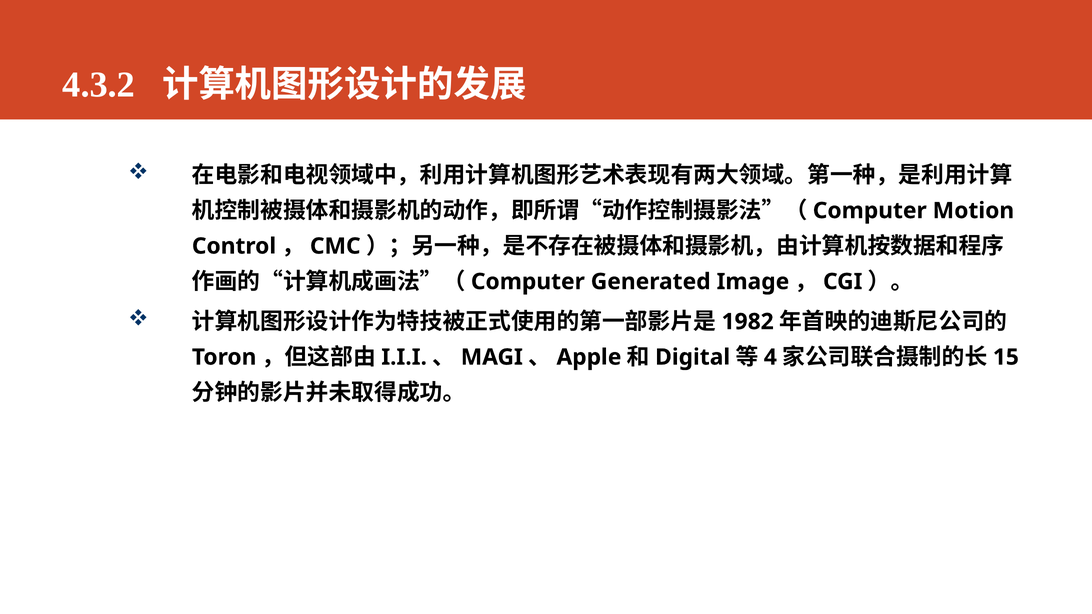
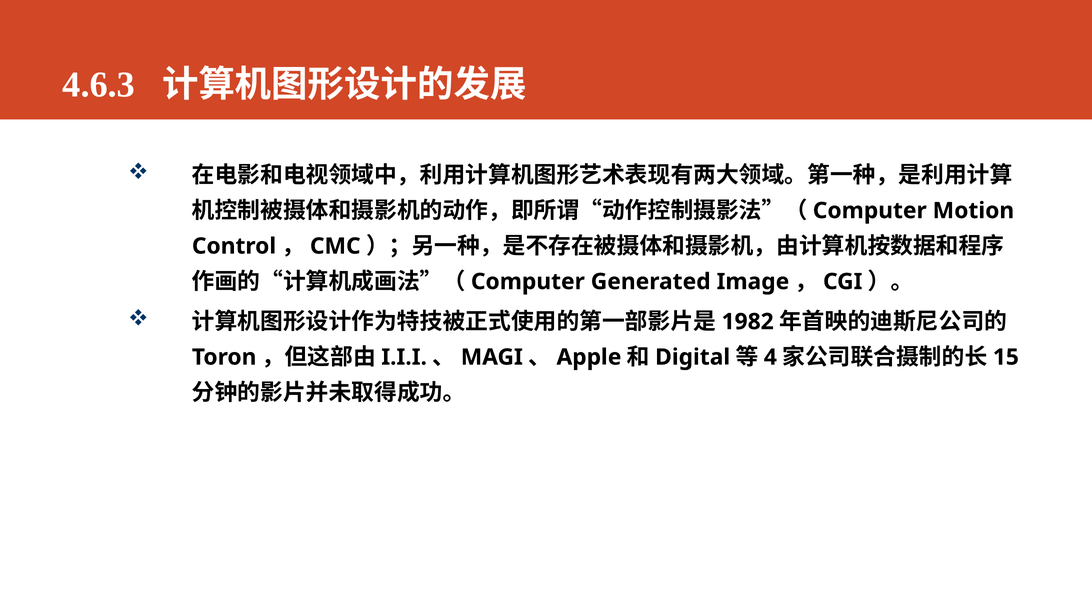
4.3.2: 4.3.2 -> 4.6.3
